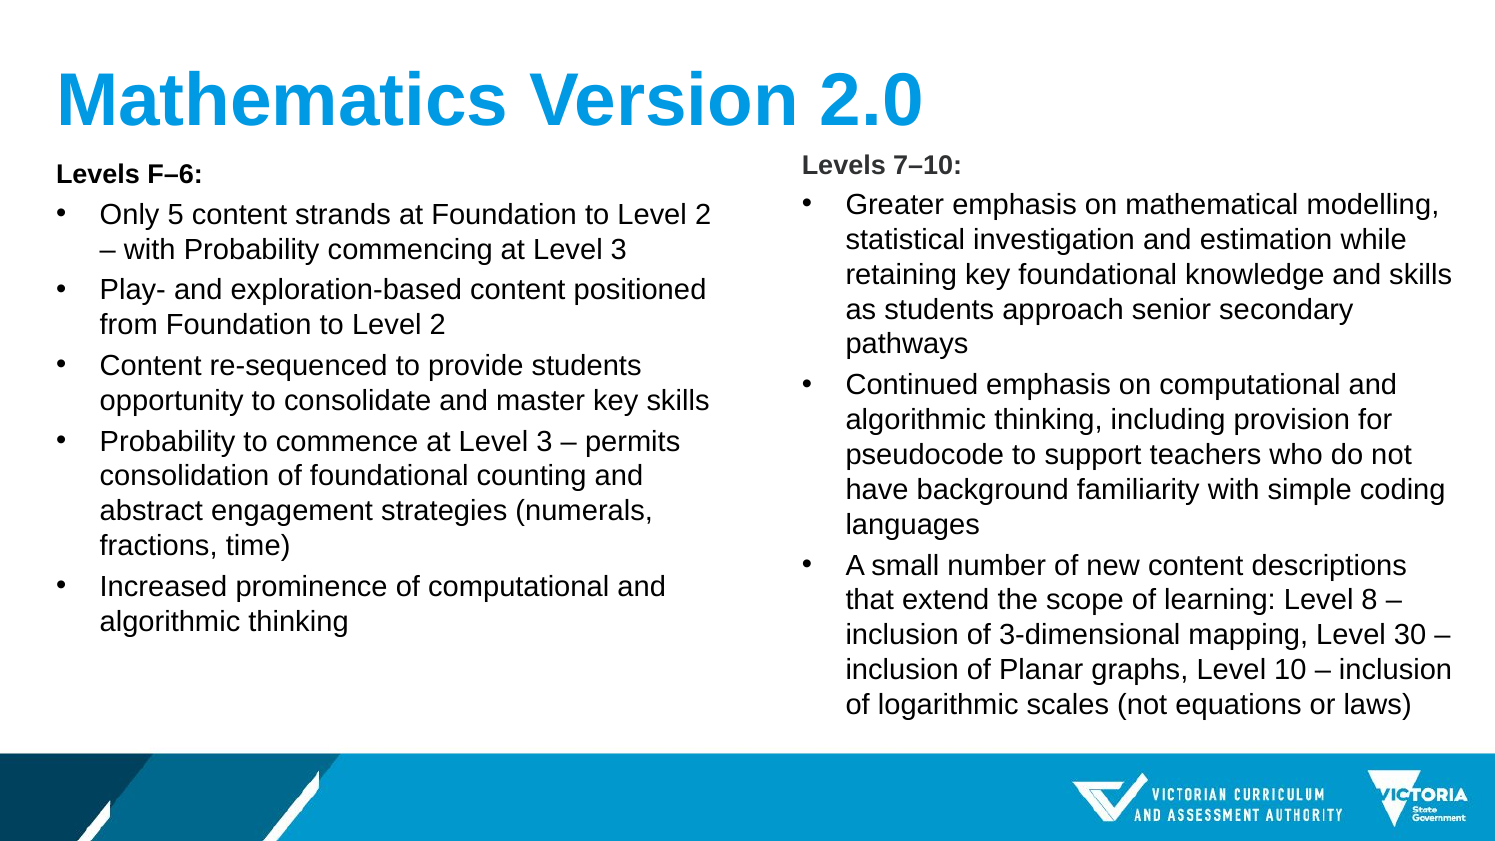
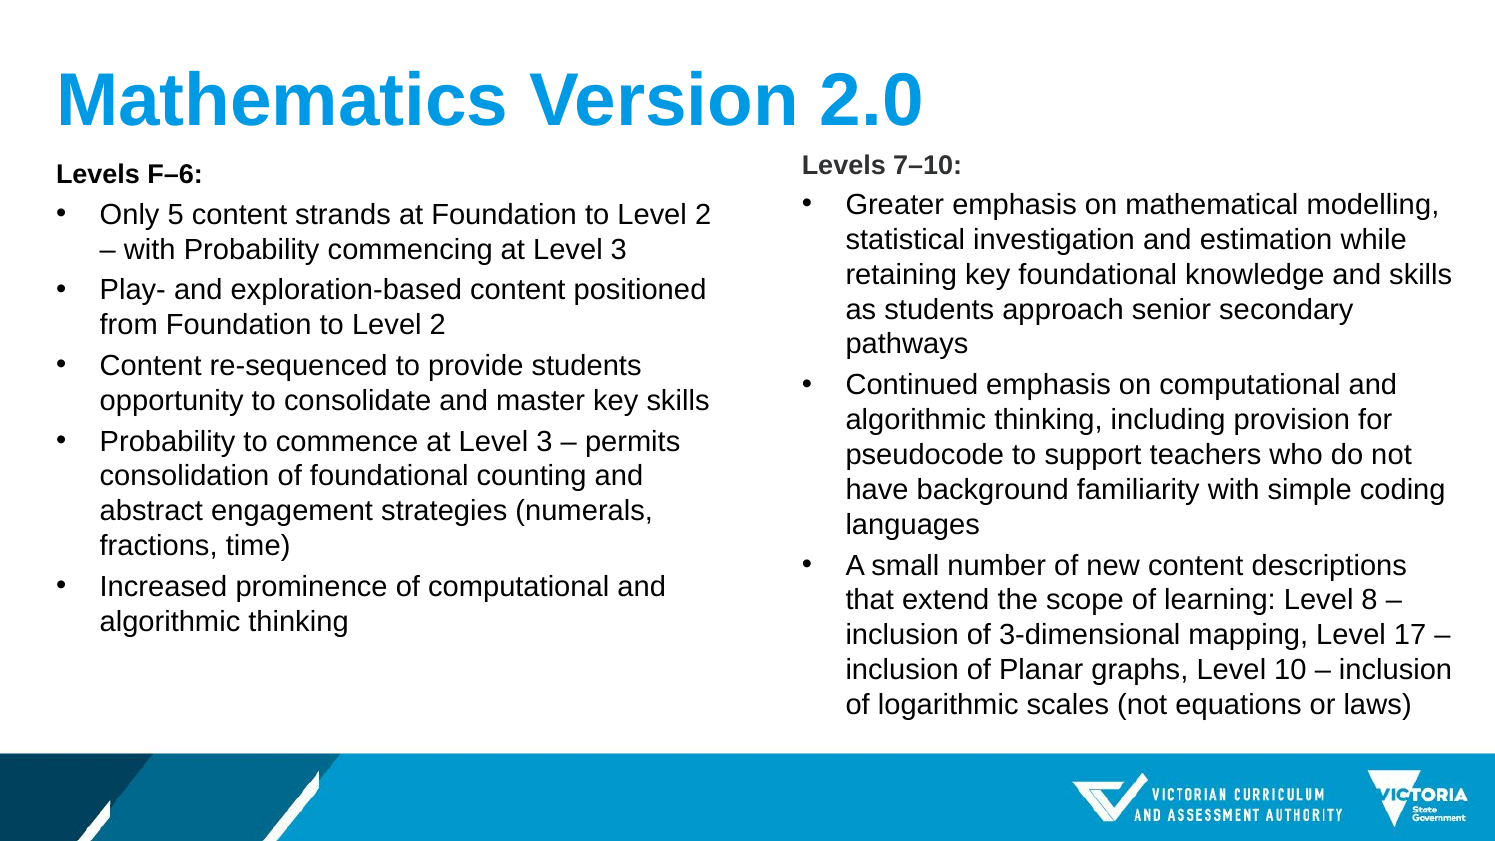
30: 30 -> 17
